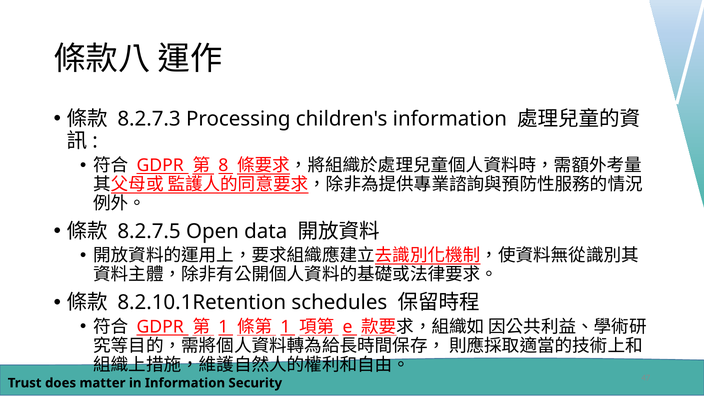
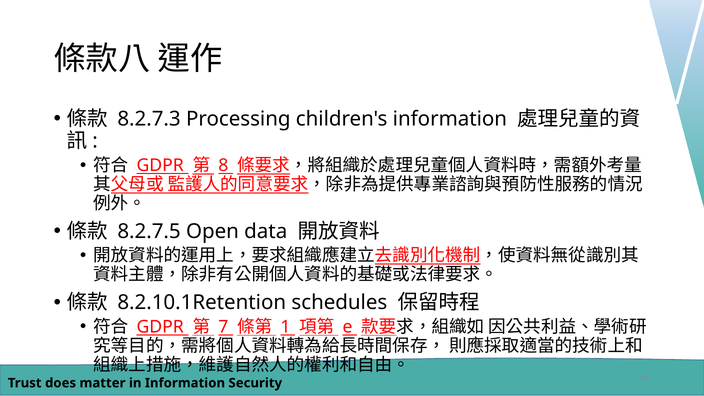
1 at (223, 327): 1 -> 7
